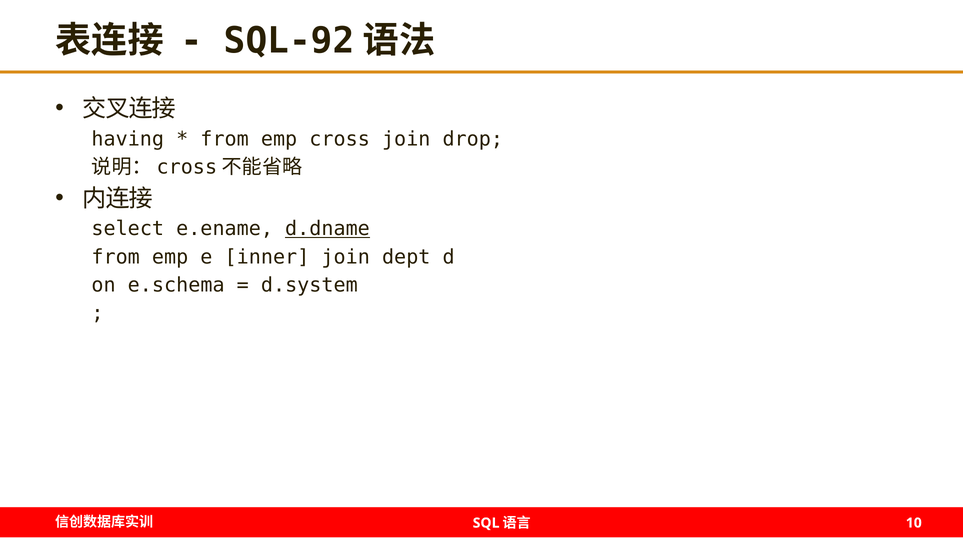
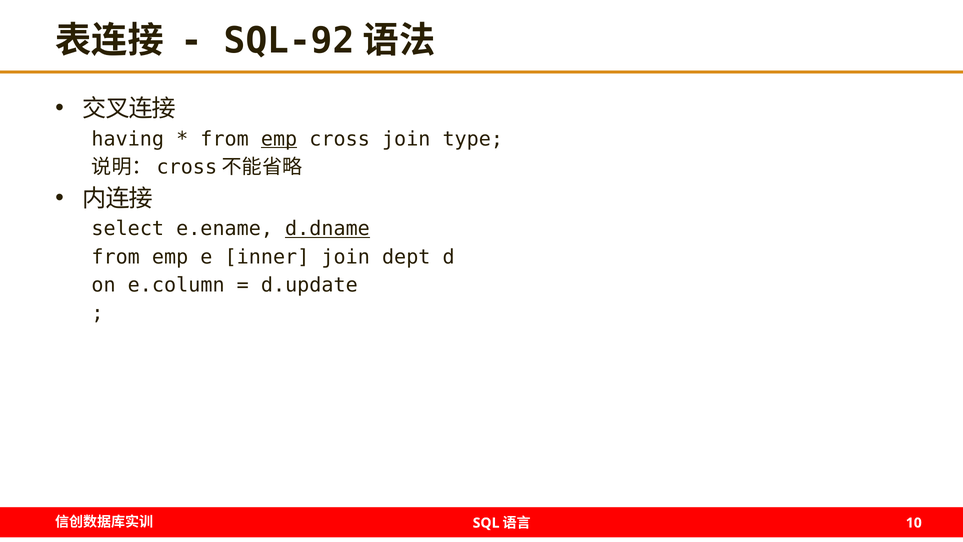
emp at (279, 139) underline: none -> present
drop: drop -> type
e.schema: e.schema -> e.column
d.system: d.system -> d.update
